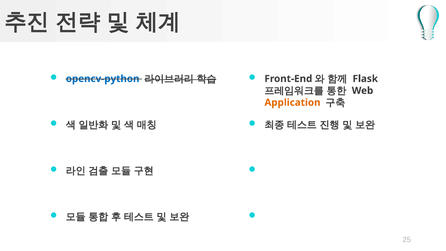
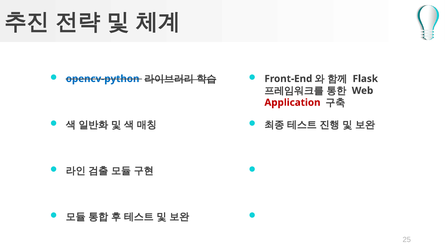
Application colour: orange -> red
